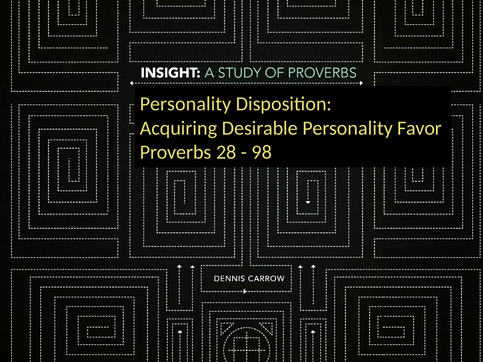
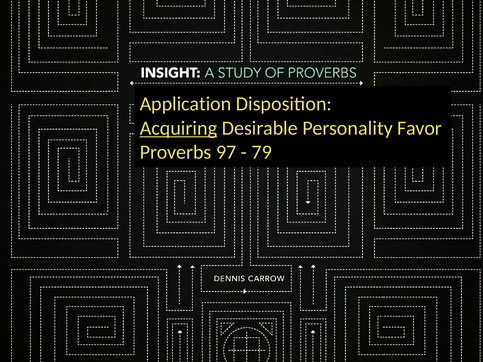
Personality at (185, 104): Personality -> Application
Acquiring underline: none -> present
28: 28 -> 97
98: 98 -> 79
